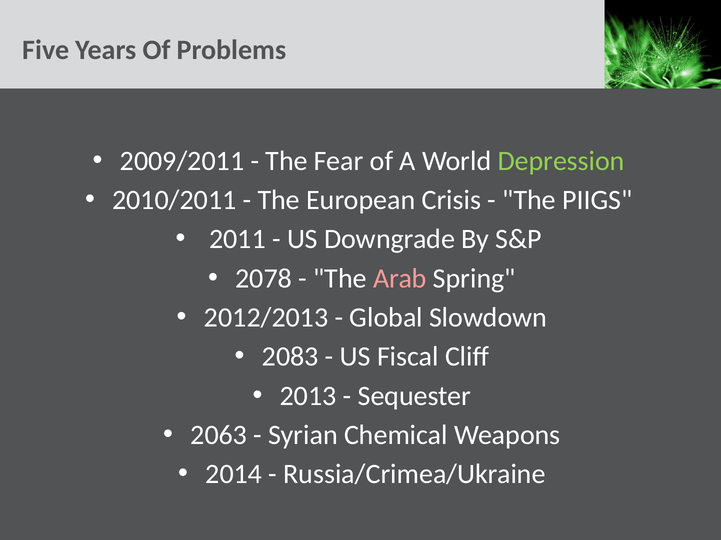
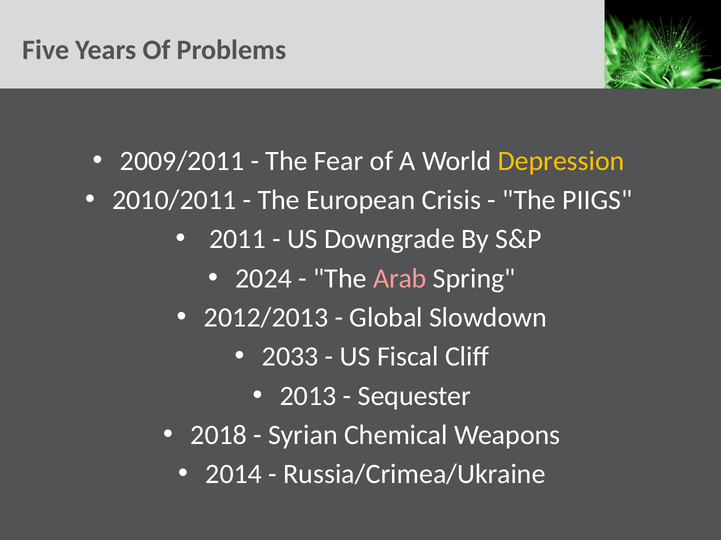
Depression colour: light green -> yellow
2078: 2078 -> 2024
2083: 2083 -> 2033
2063: 2063 -> 2018
